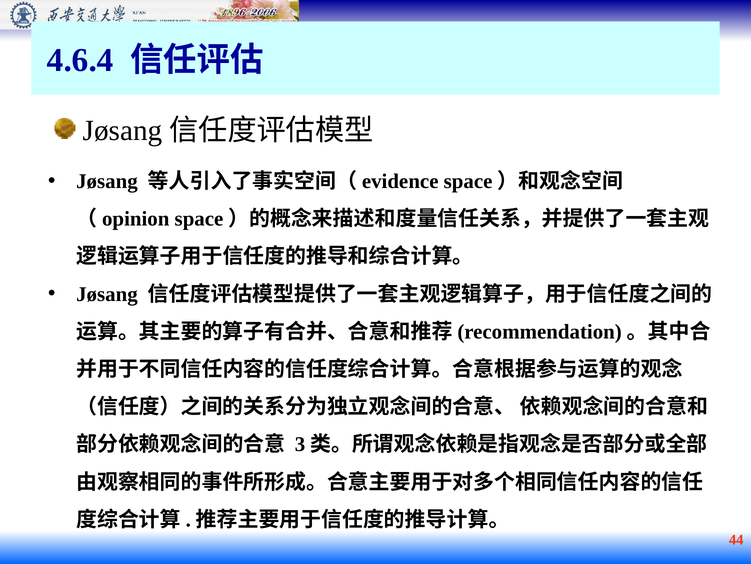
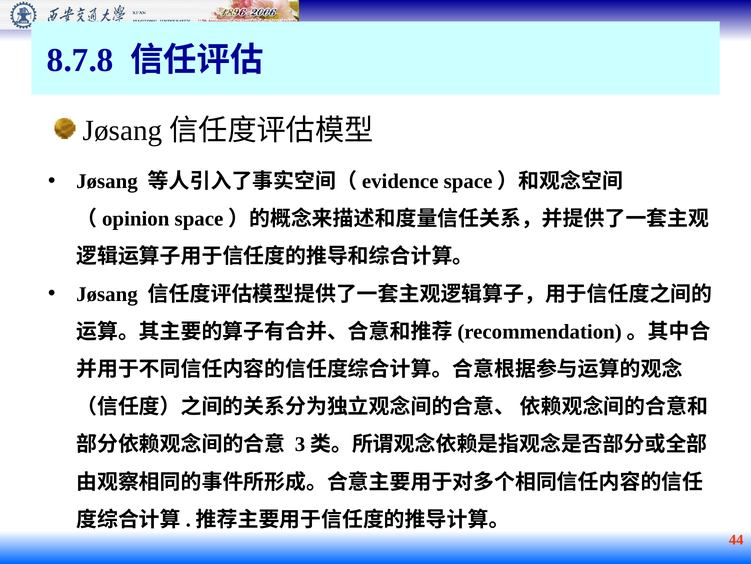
4.6.4: 4.6.4 -> 8.7.8
